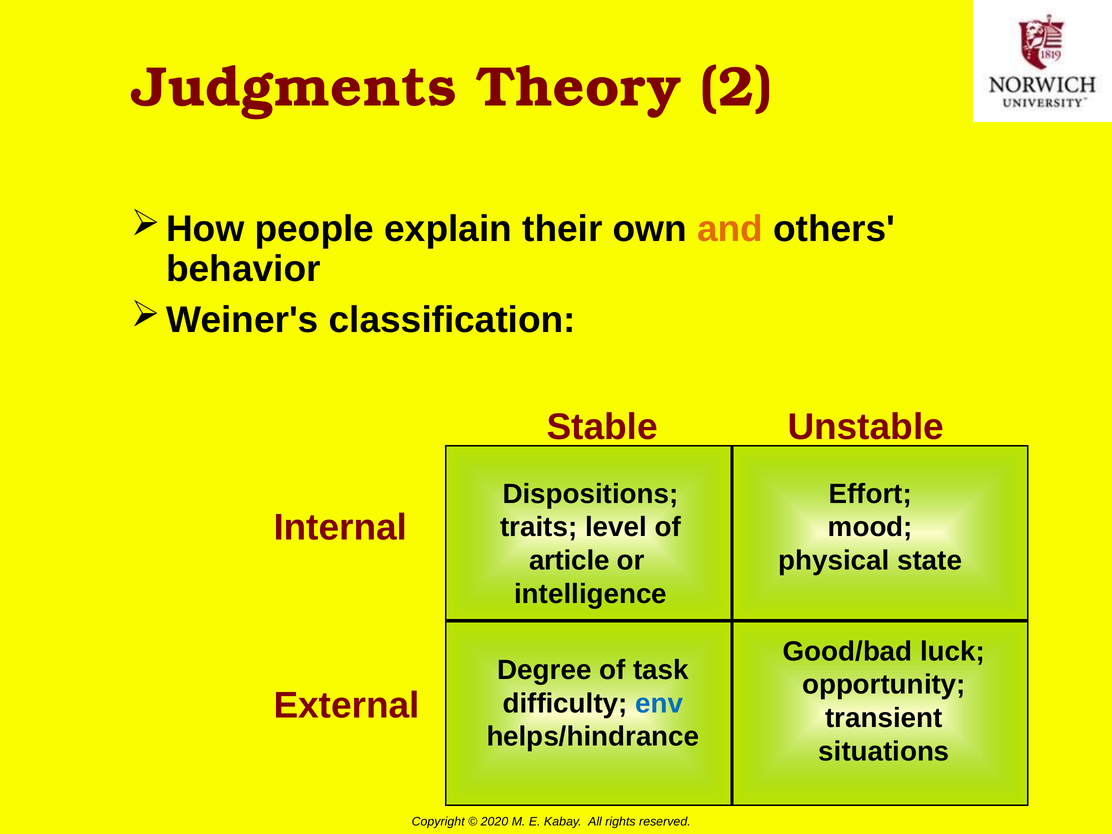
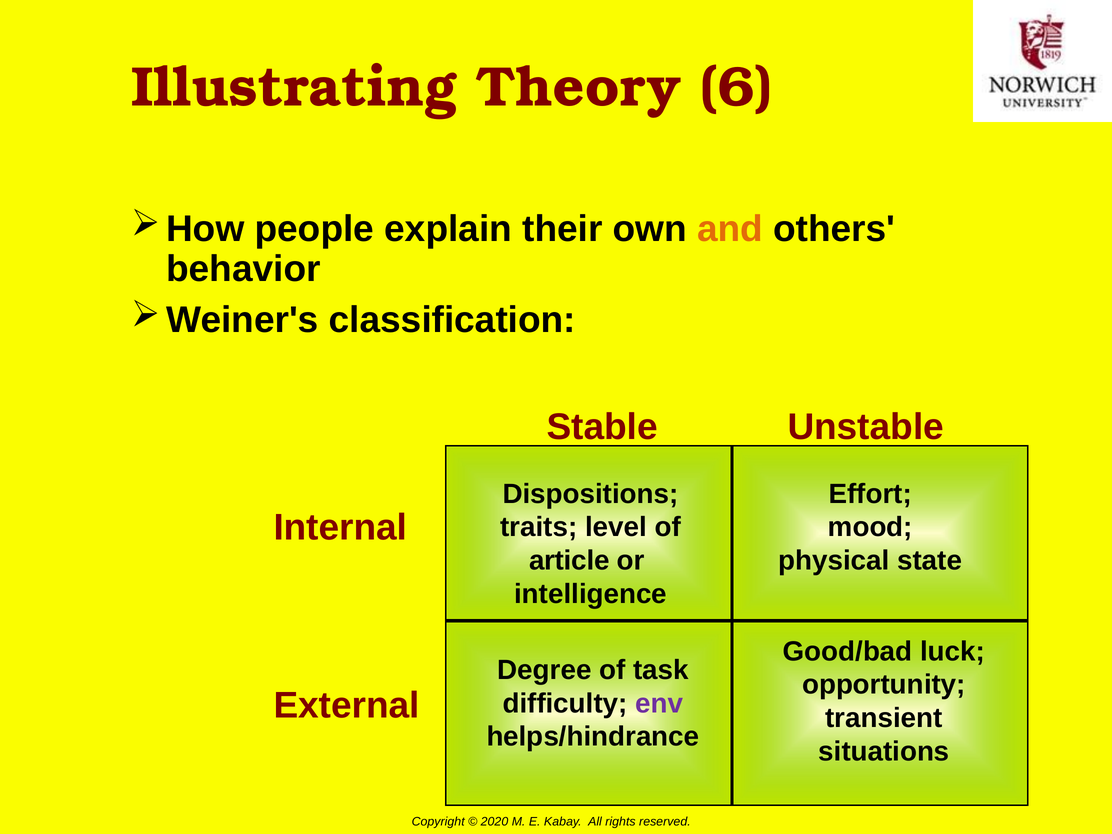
Judgments: Judgments -> Illustrating
Theory 2: 2 -> 6
env colour: blue -> purple
